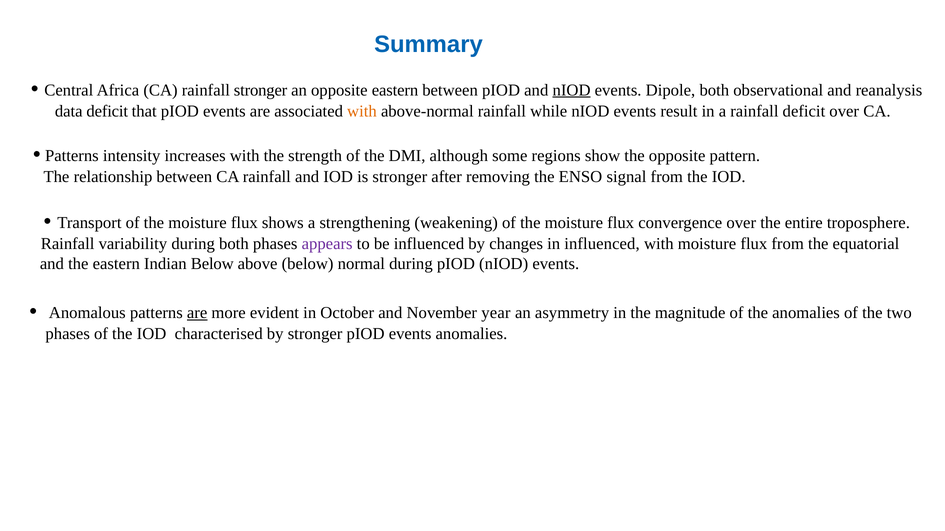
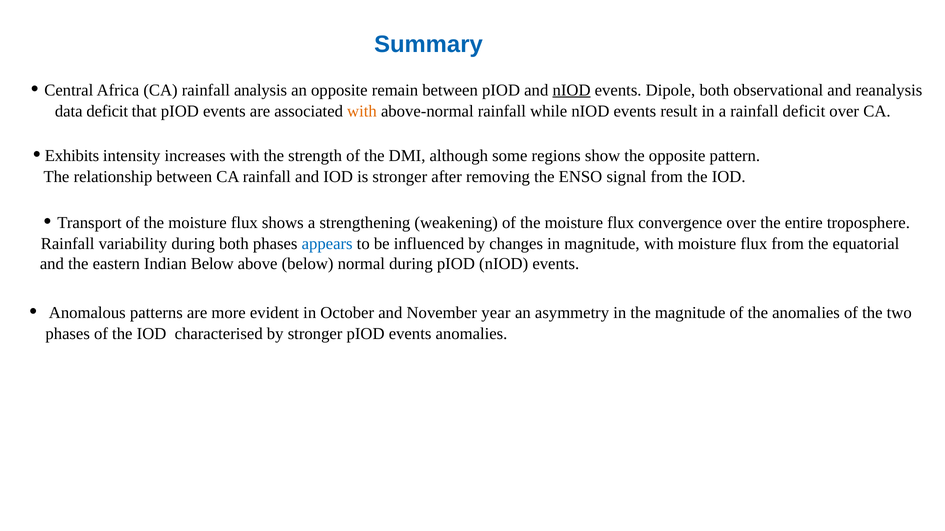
rainfall stronger: stronger -> analysis
opposite eastern: eastern -> remain
Patterns at (72, 156): Patterns -> Exhibits
appears colour: purple -> blue
in influenced: influenced -> magnitude
are at (197, 313) underline: present -> none
